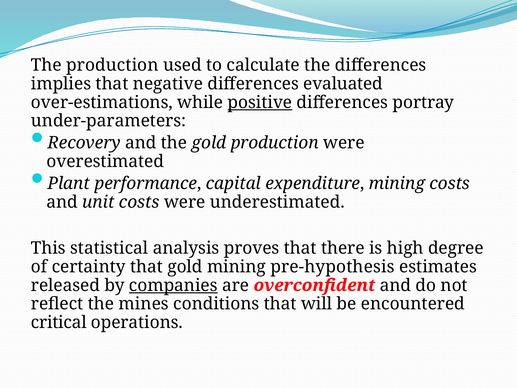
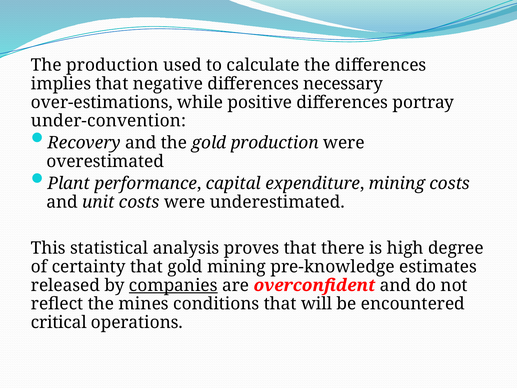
evaluated: evaluated -> necessary
positive underline: present -> none
under‑parameters: under‑parameters -> under‑convention
pre-hypothesis: pre-hypothesis -> pre-knowledge
